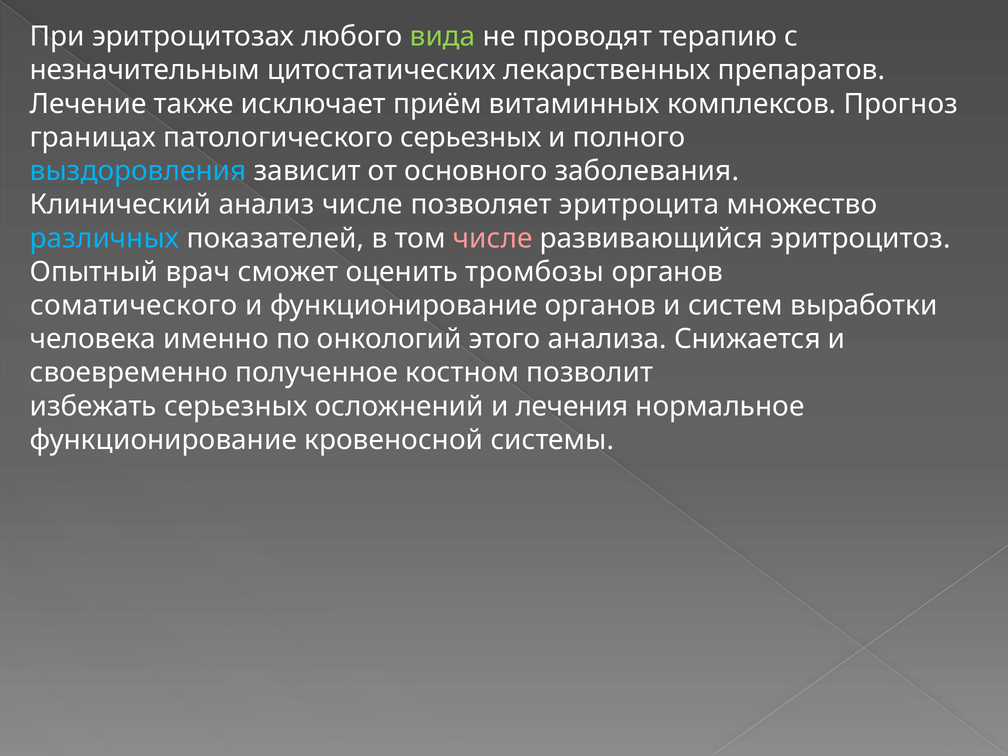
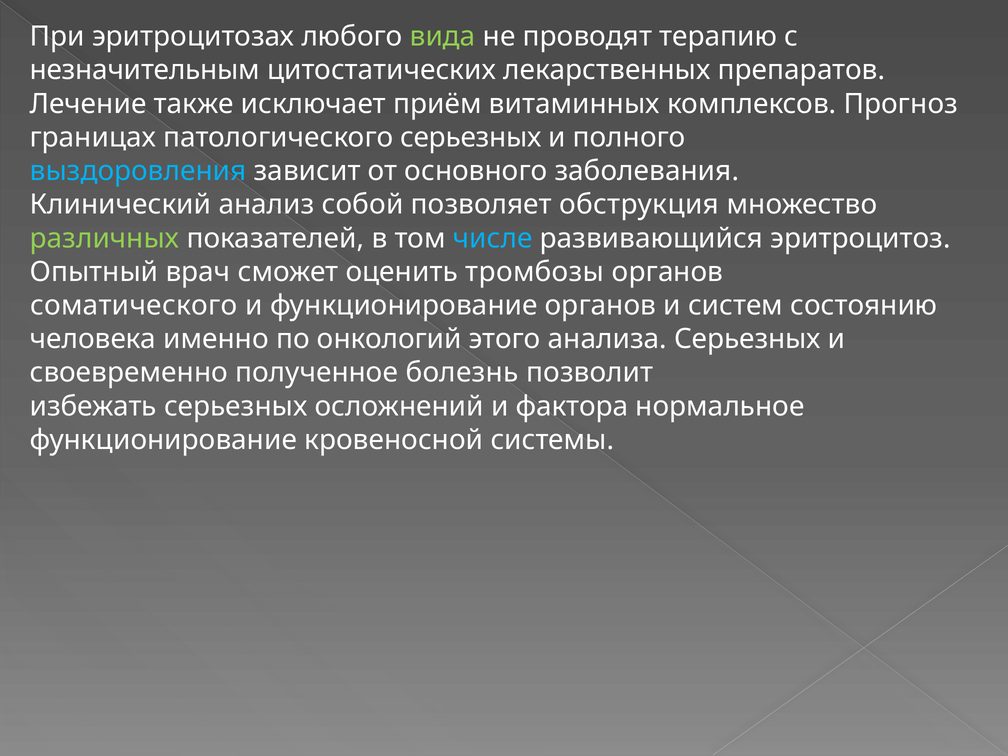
анализ числе: числе -> собой
эритроцита: эритроцита -> обструкция
различных colour: light blue -> light green
числе at (493, 238) colour: pink -> light blue
выработки: выработки -> состоянию
анализа Снижается: Снижается -> Серьезных
костном: костном -> болезнь
лечения: лечения -> фактора
